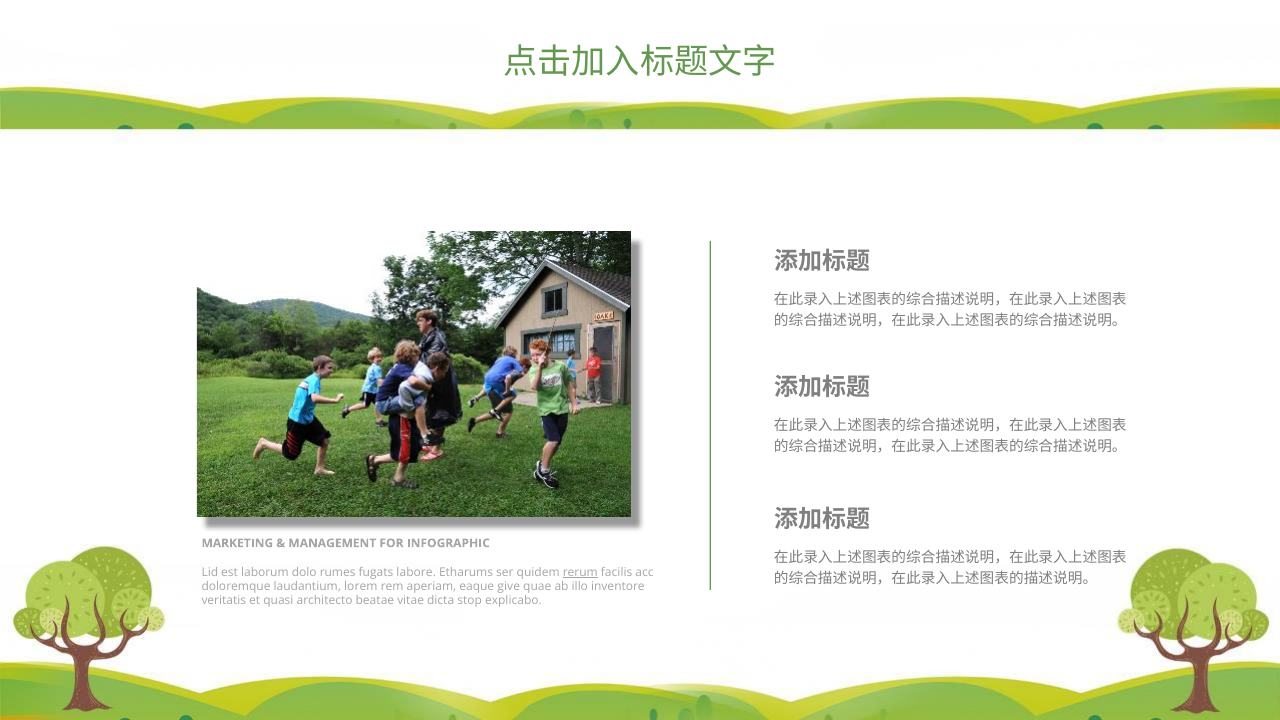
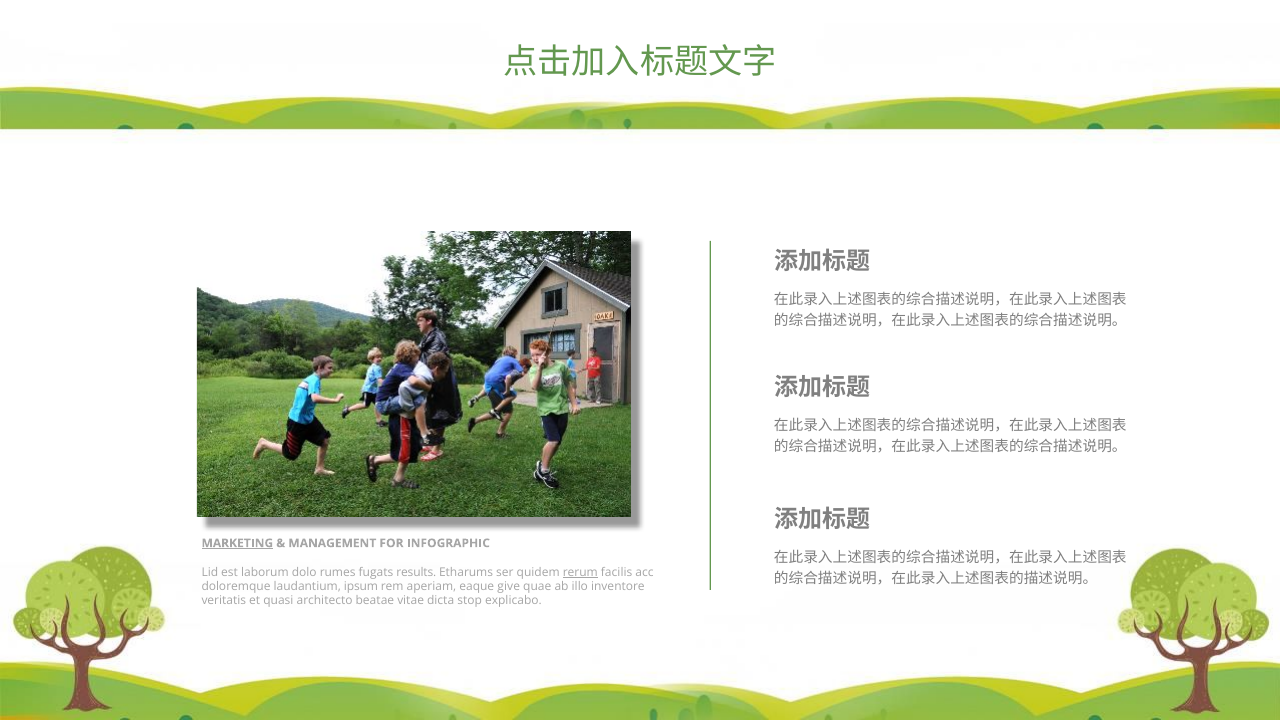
MARKETING underline: none -> present
labore: labore -> results
lorem: lorem -> ipsum
